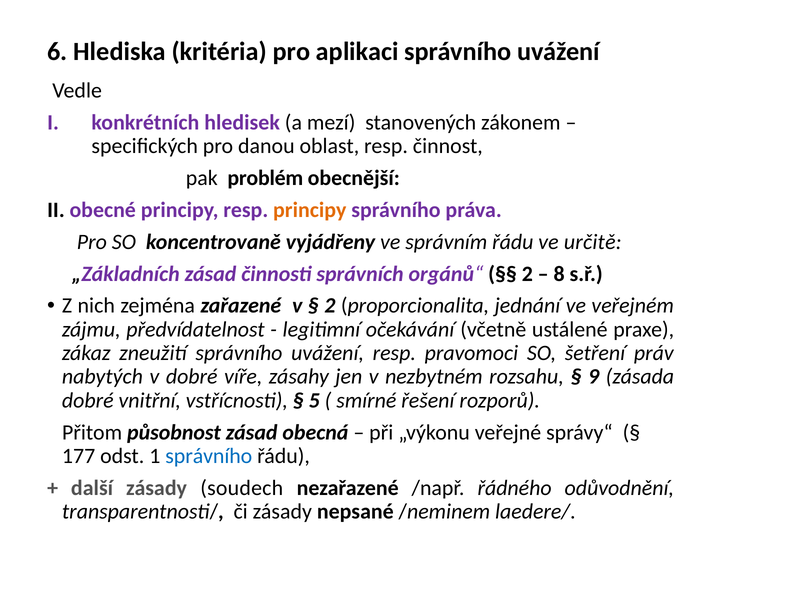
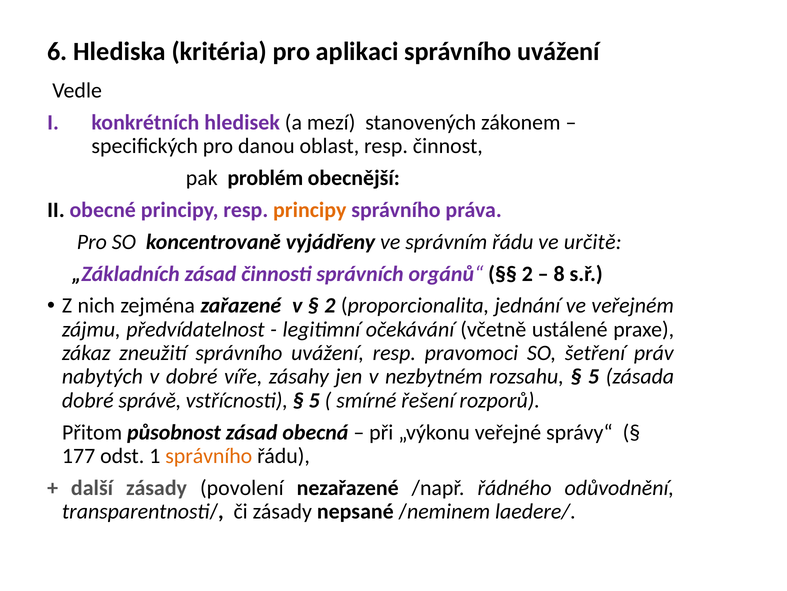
9 at (594, 376): 9 -> 5
vnitřní: vnitřní -> správě
správního at (209, 455) colour: blue -> orange
soudech: soudech -> povolení
